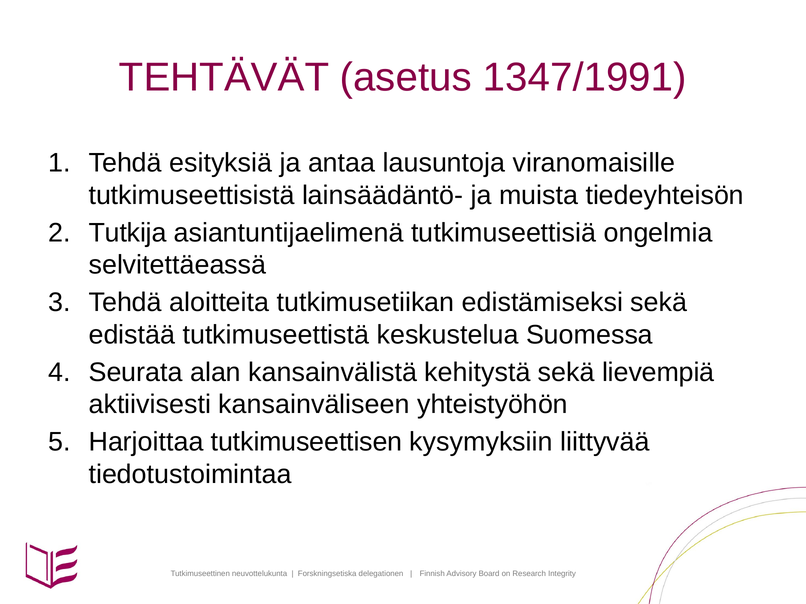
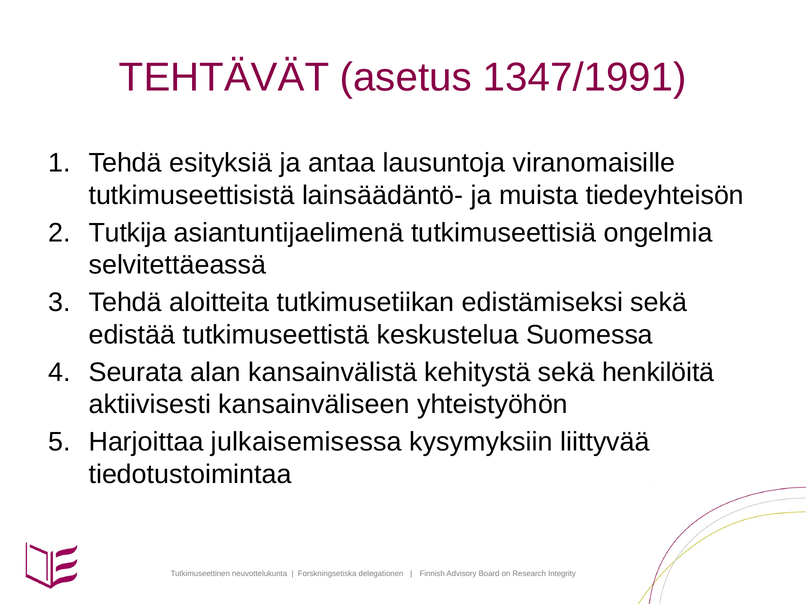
lievempiä: lievempiä -> henkilöitä
tutkimuseettisen: tutkimuseettisen -> julkaisemisessa
